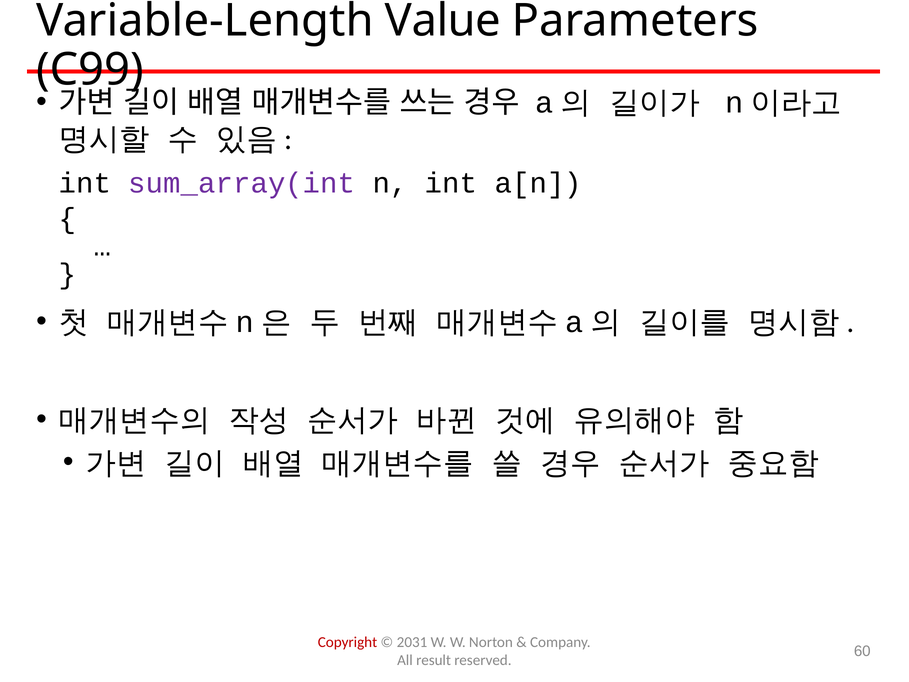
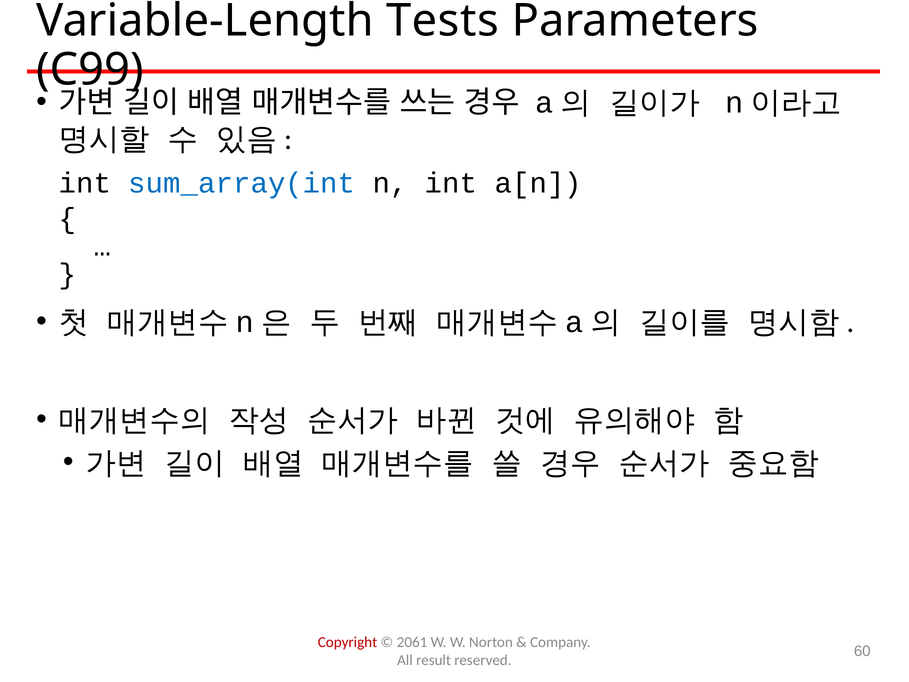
Value: Value -> Tests
sum_array(int colour: purple -> blue
2031: 2031 -> 2061
